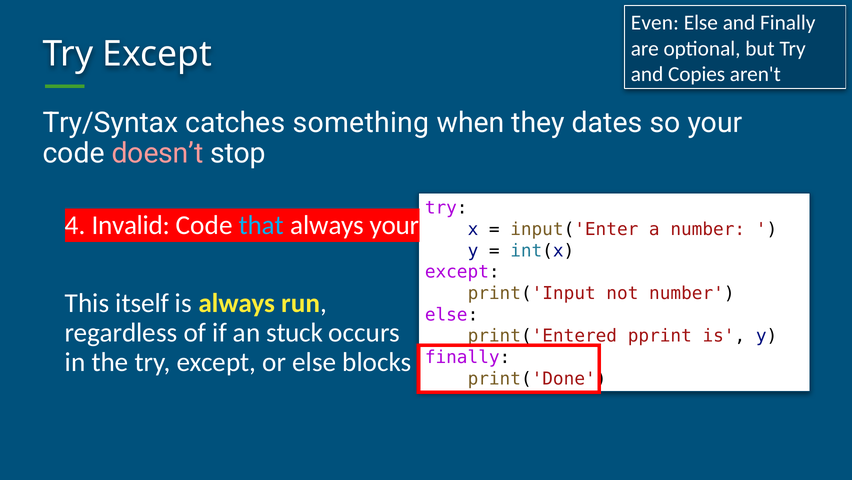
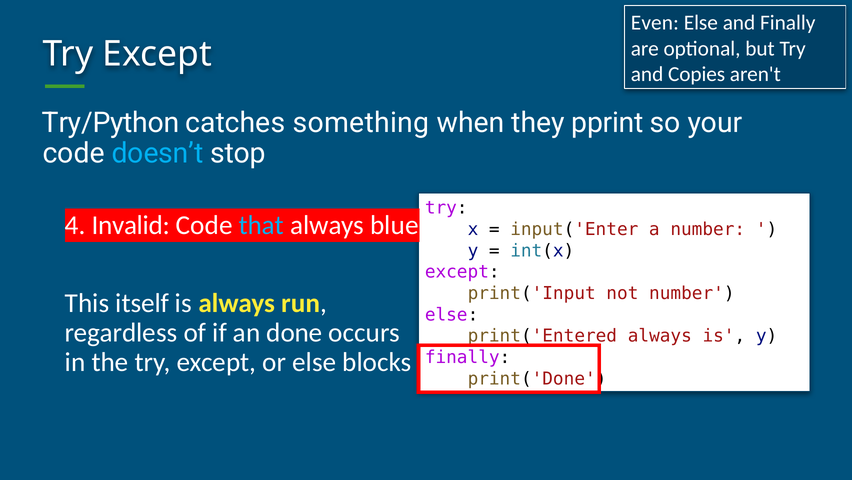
Try/Syntax: Try/Syntax -> Try/Python
dates: dates -> pprint
doesn’t colour: pink -> light blue
always your: your -> blue
stuck: stuck -> done
pprint at (660, 336): pprint -> always
